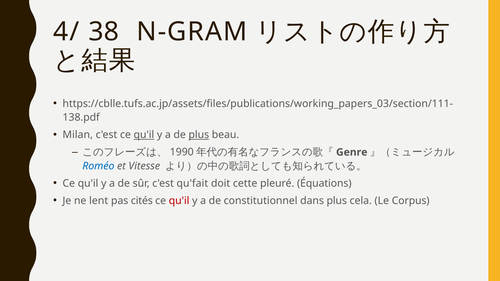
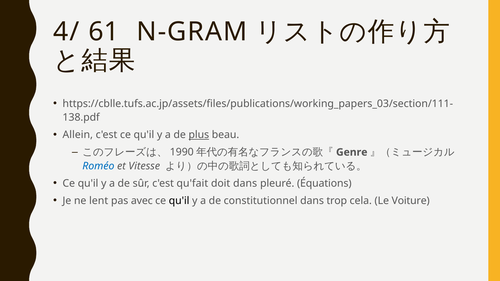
38: 38 -> 61
Milan: Milan -> Allein
qu'il at (144, 135) underline: present -> none
doit cette: cette -> dans
cités: cités -> avec
qu'il at (179, 201) colour: red -> black
dans plus: plus -> trop
Corpus: Corpus -> Voiture
